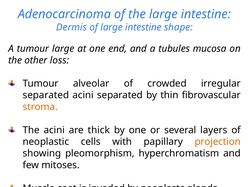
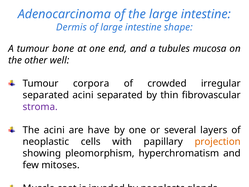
tumour large: large -> bone
loss: loss -> well
alveolar: alveolar -> corpora
stroma colour: orange -> purple
thick: thick -> have
